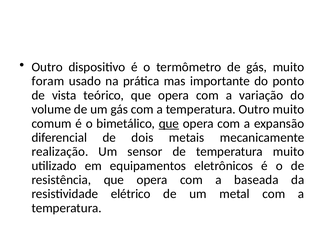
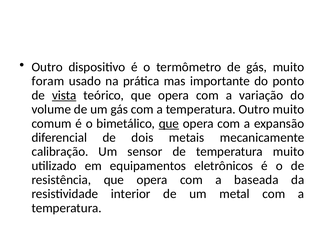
vista underline: none -> present
realização: realização -> calibração
elétrico: elétrico -> interior
